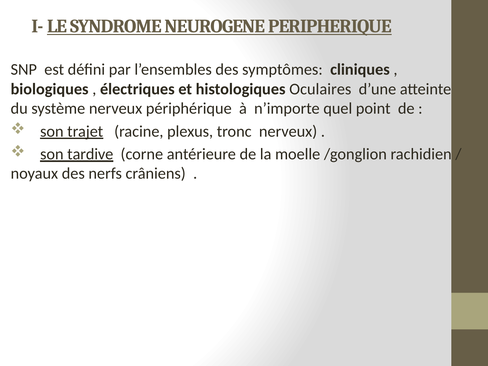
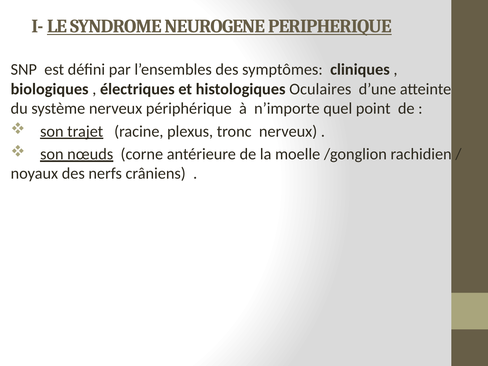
tardive: tardive -> nœuds
